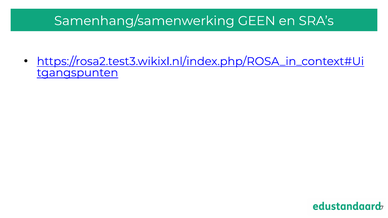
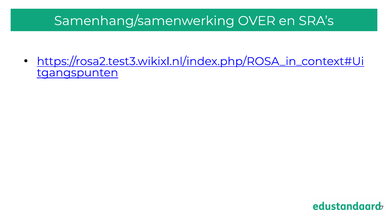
GEEN: GEEN -> OVER
